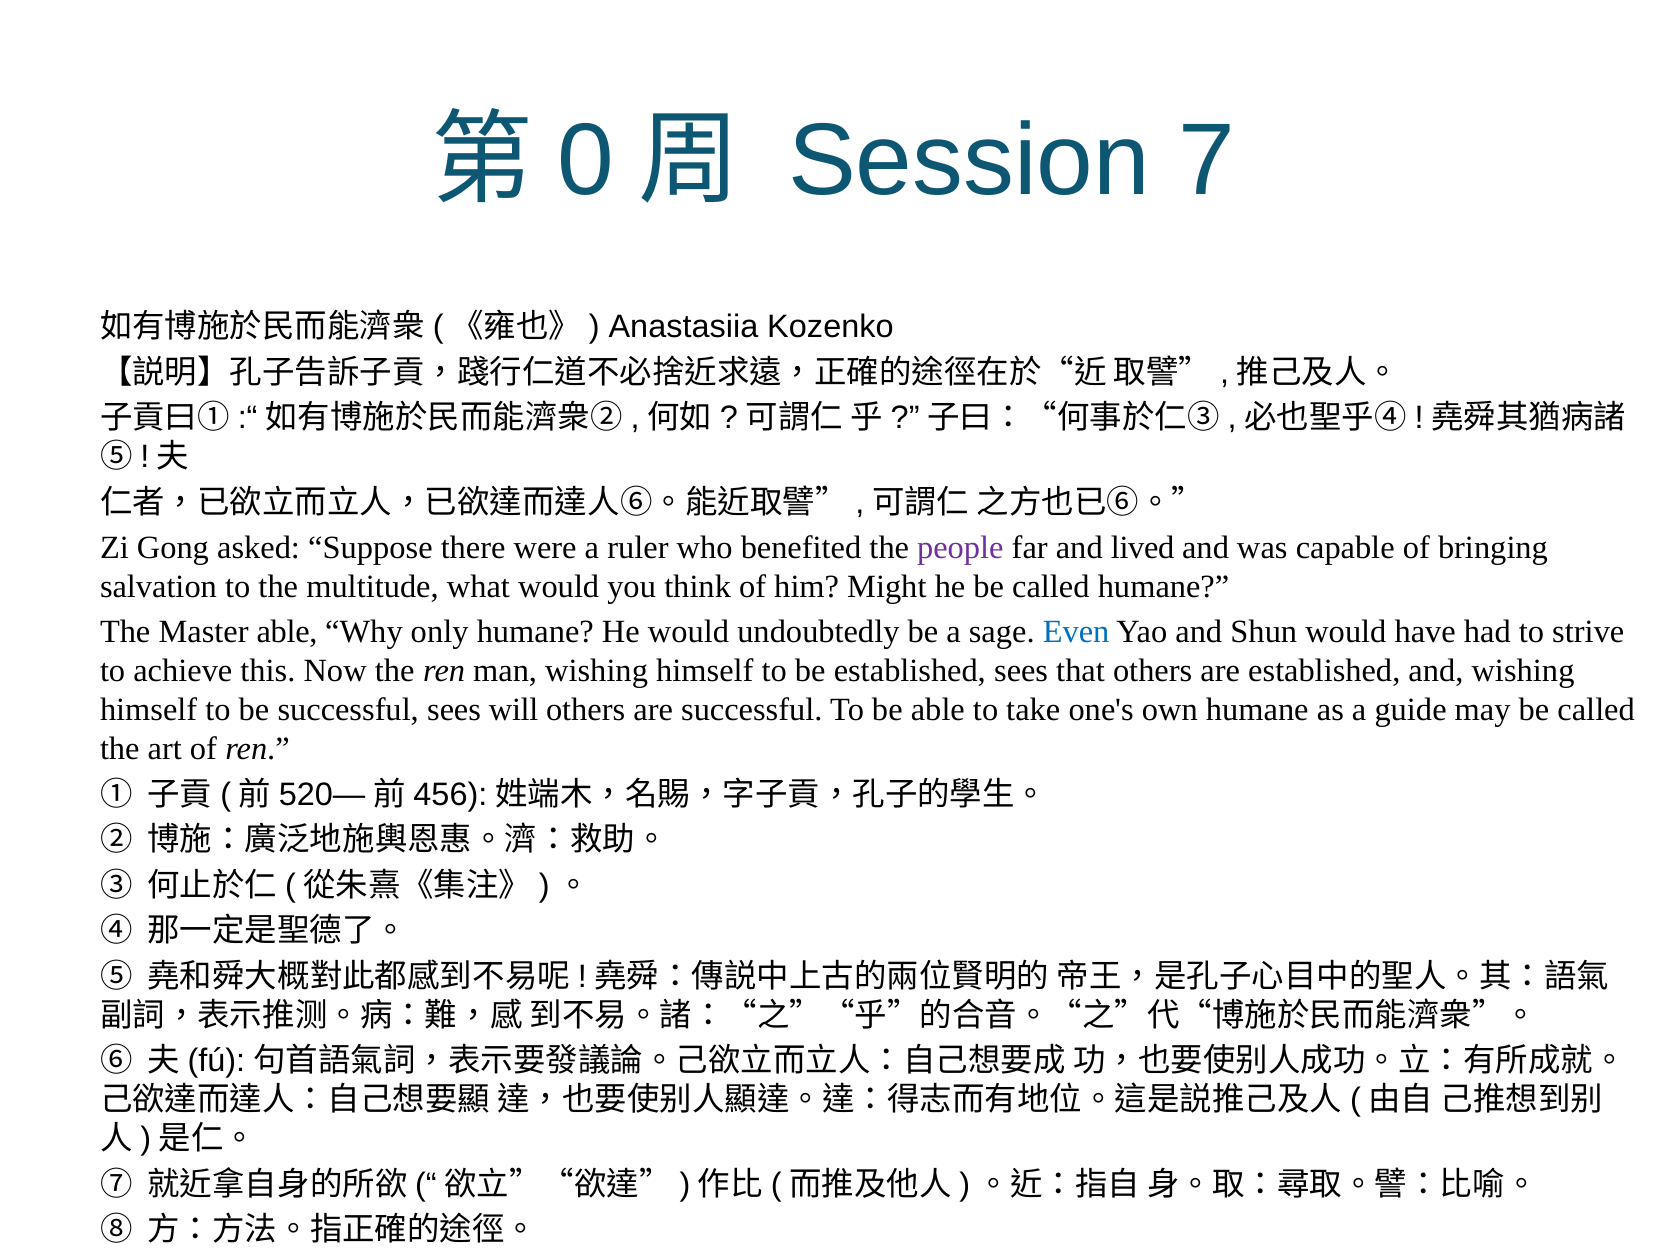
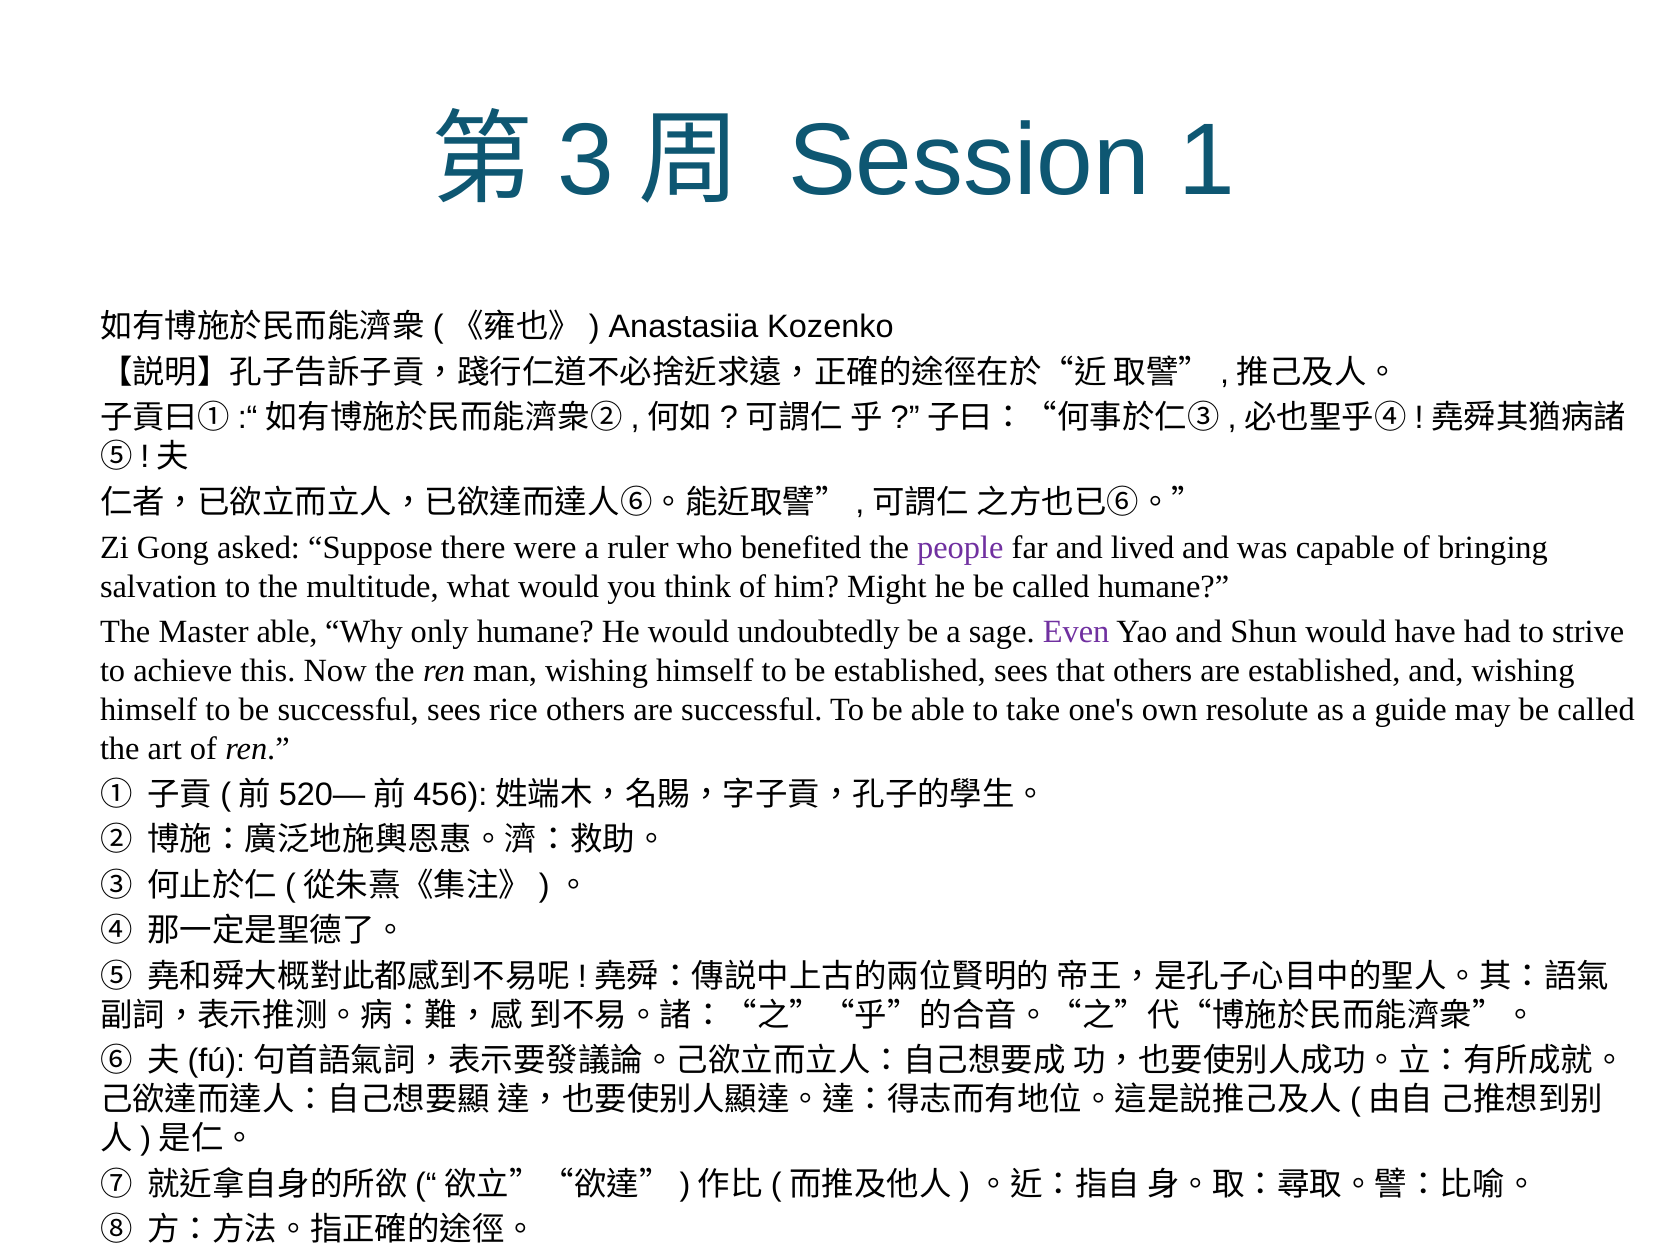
0: 0 -> 3
7: 7 -> 1
Even colour: blue -> purple
will: will -> rice
own humane: humane -> resolute
